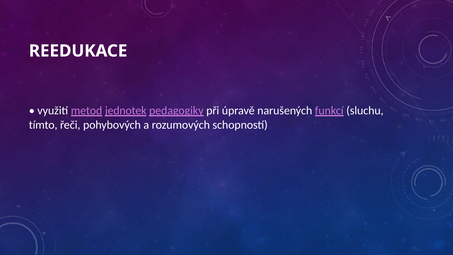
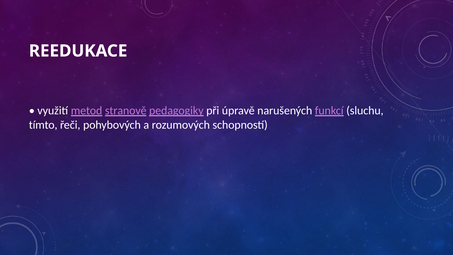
jednotek: jednotek -> stranově
